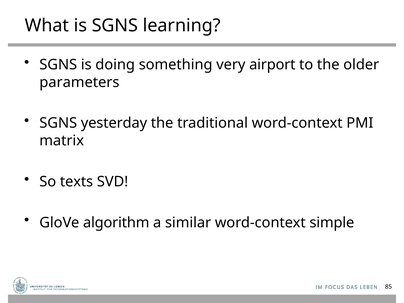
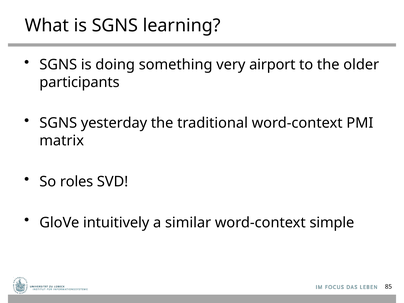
parameters: parameters -> participants
texts: texts -> roles
algorithm: algorithm -> intuitively
